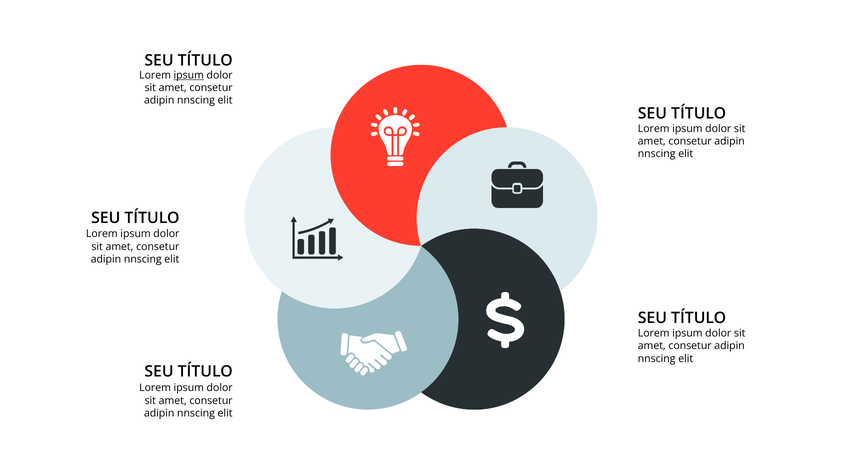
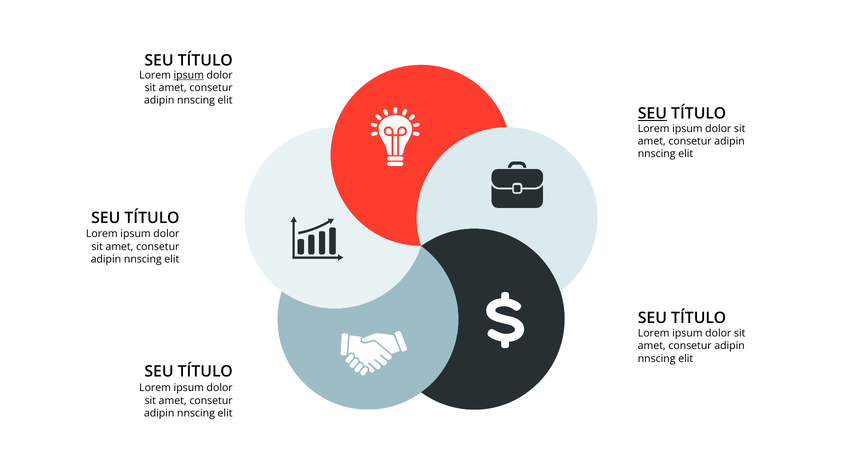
SEU at (652, 114) underline: none -> present
